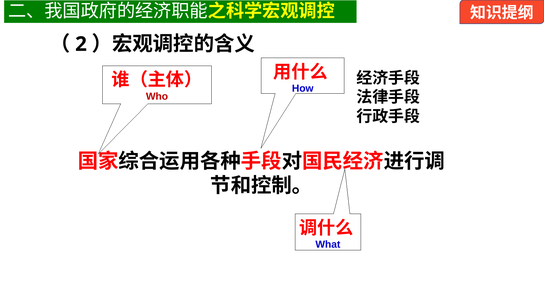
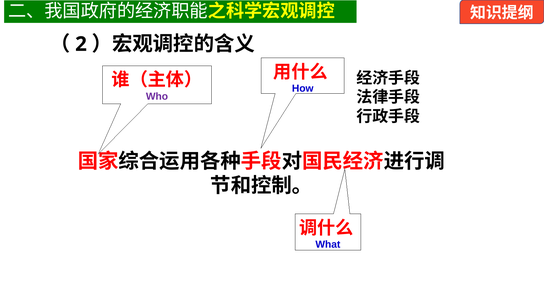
Who colour: red -> purple
